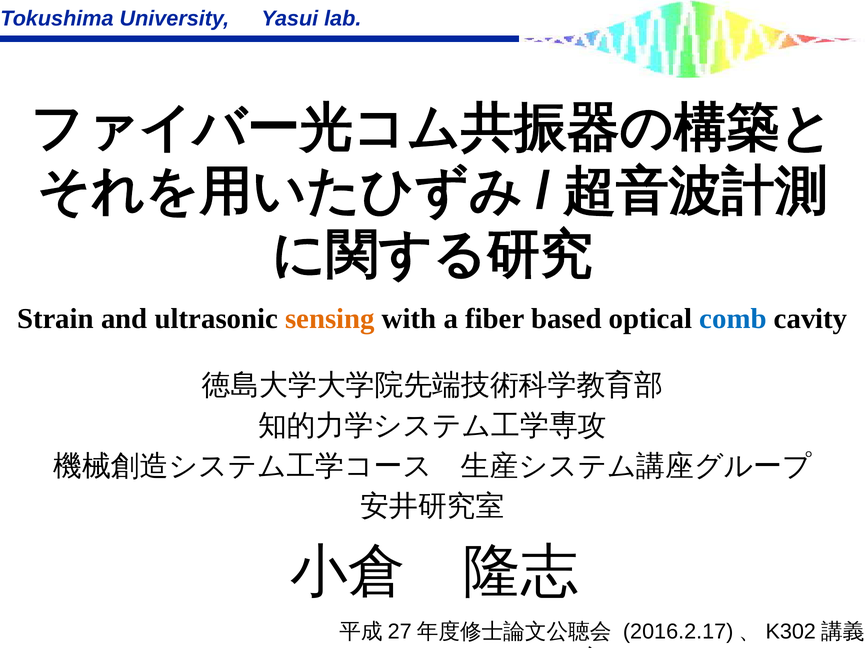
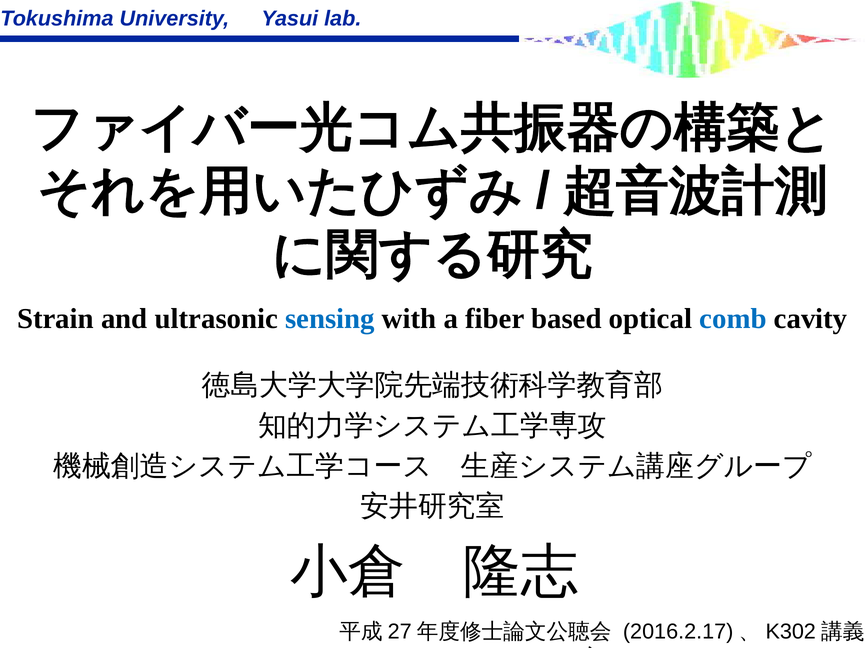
sensing colour: orange -> blue
